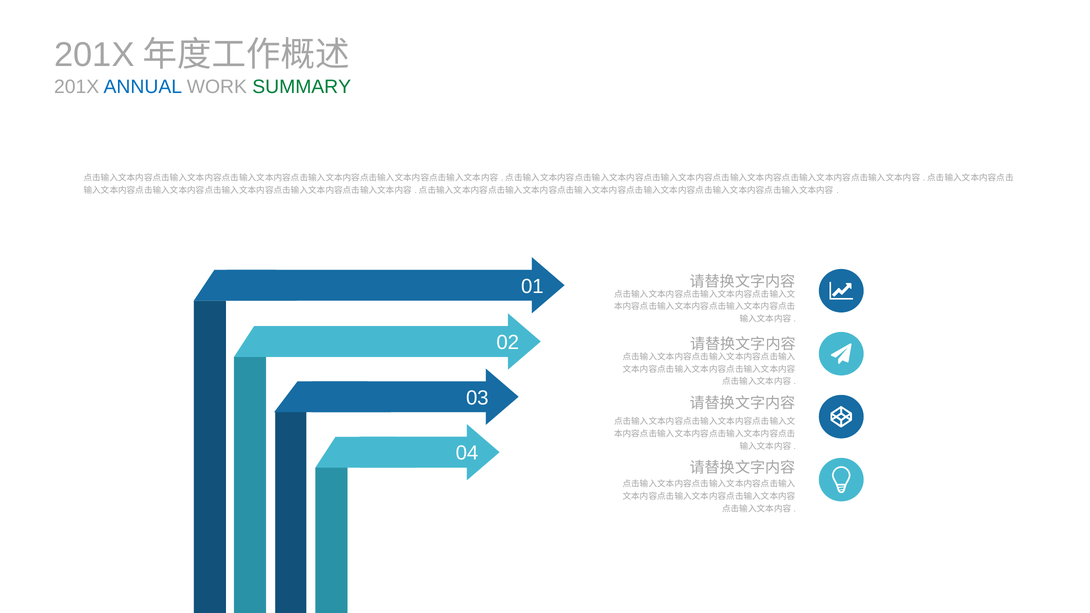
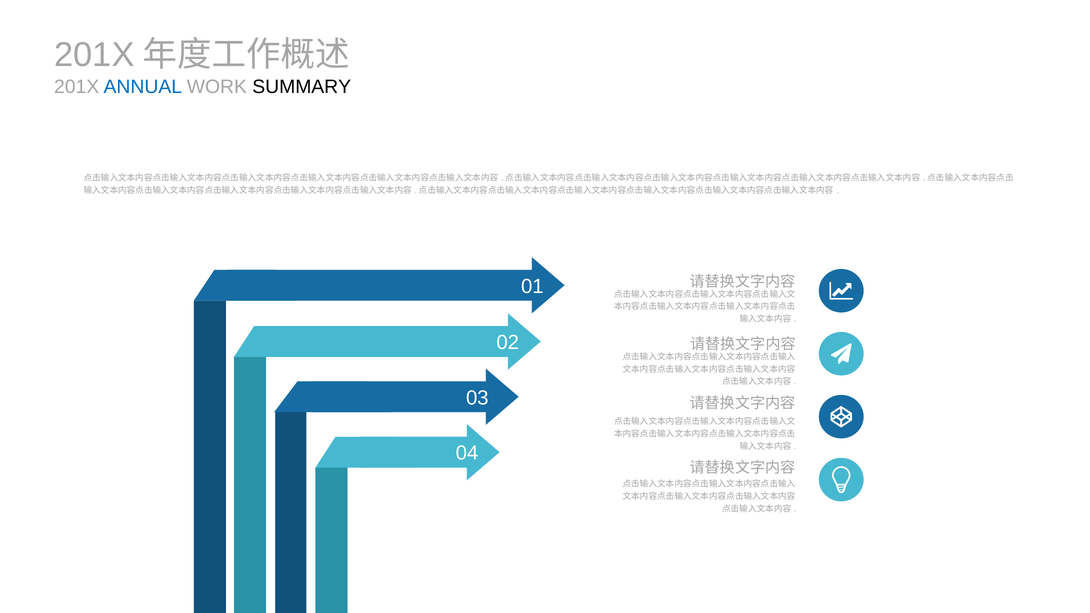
SUMMARY colour: green -> black
